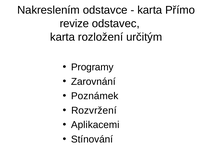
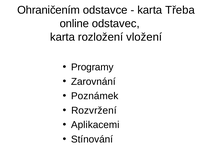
Nakreslením: Nakreslením -> Ohraničením
Přímo: Přímo -> Třeba
revize: revize -> online
určitým: určitým -> vložení
